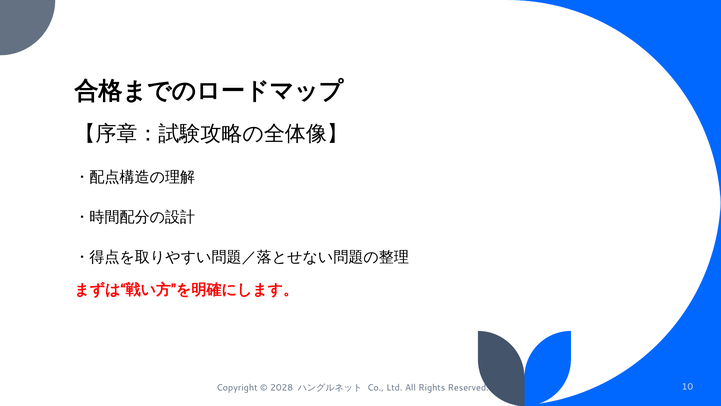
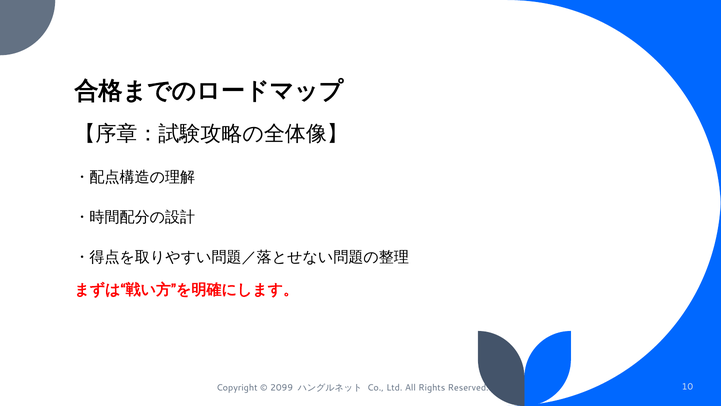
2028: 2028 -> 2099
